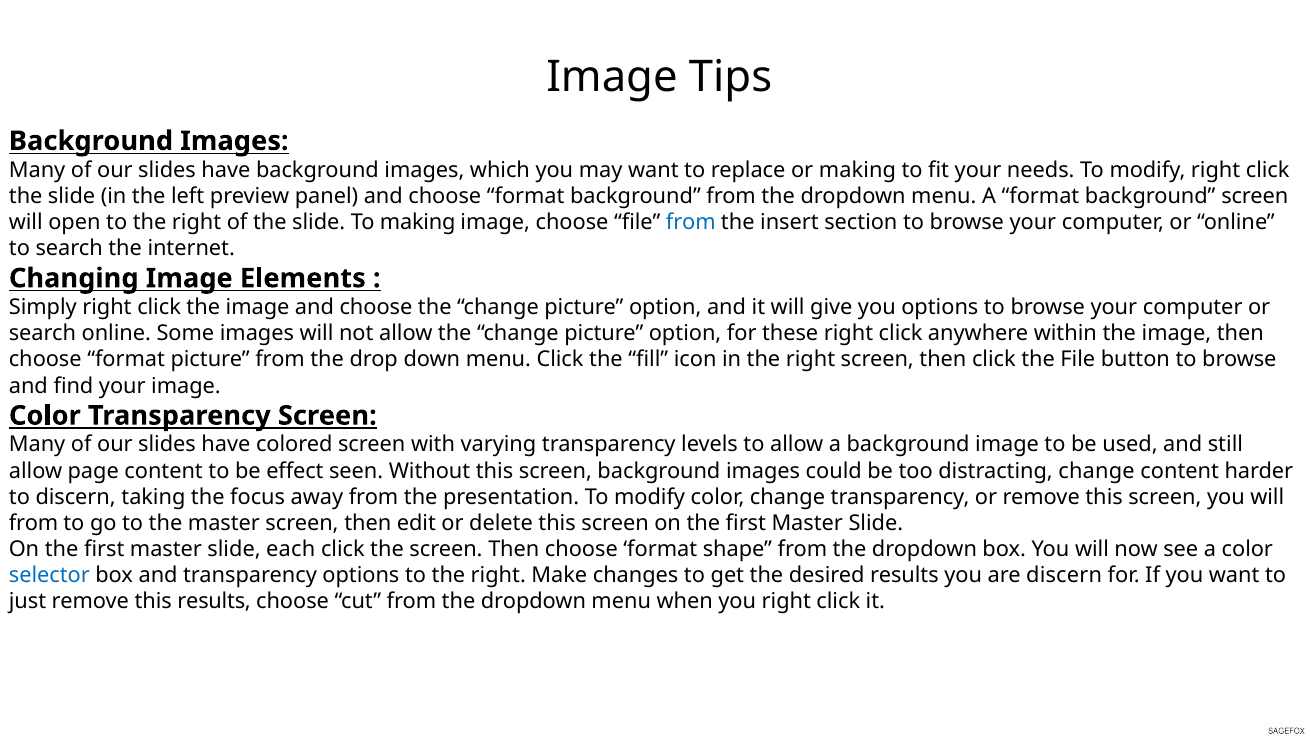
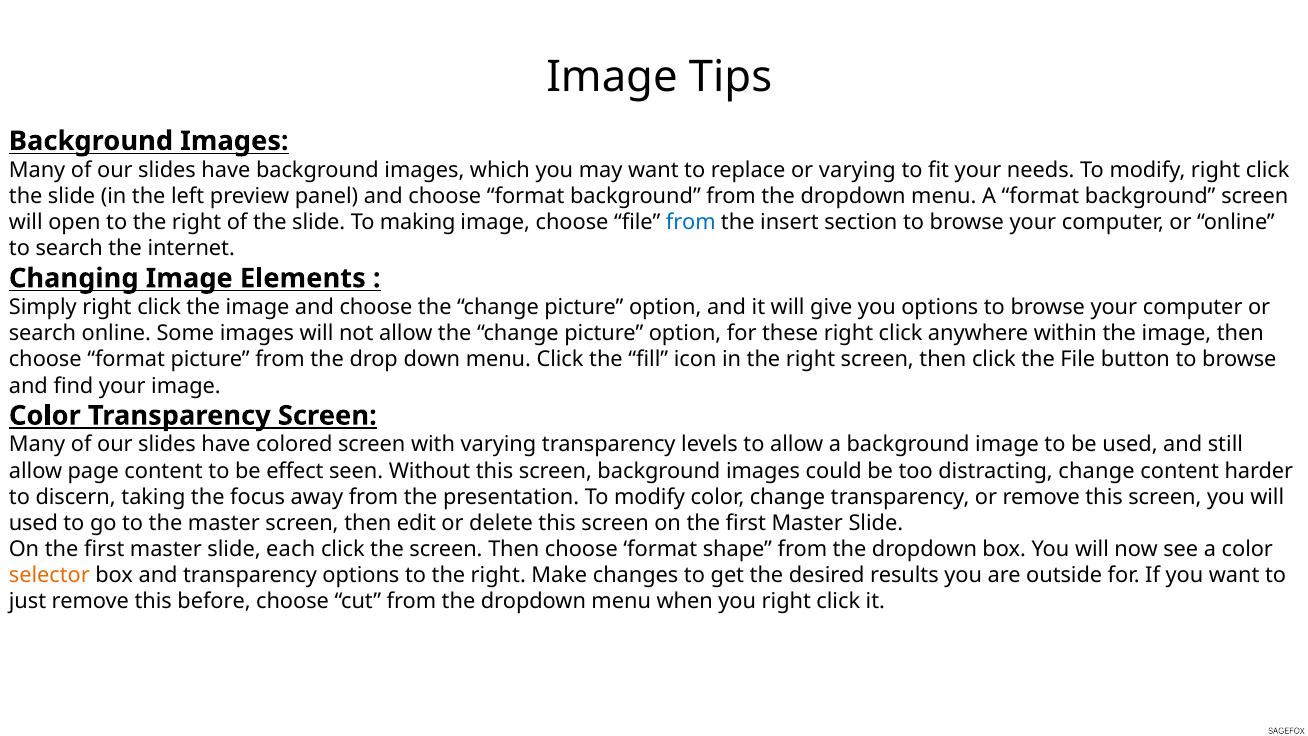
or making: making -> varying
from at (33, 523): from -> used
selector colour: blue -> orange
are discern: discern -> outside
this results: results -> before
